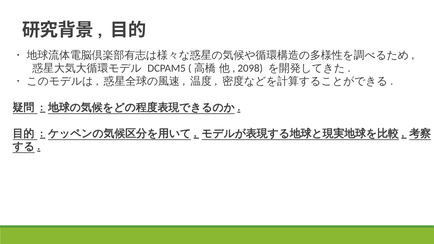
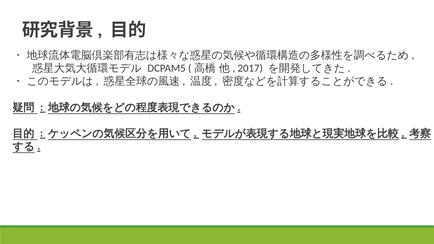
2098: 2098 -> 2017
